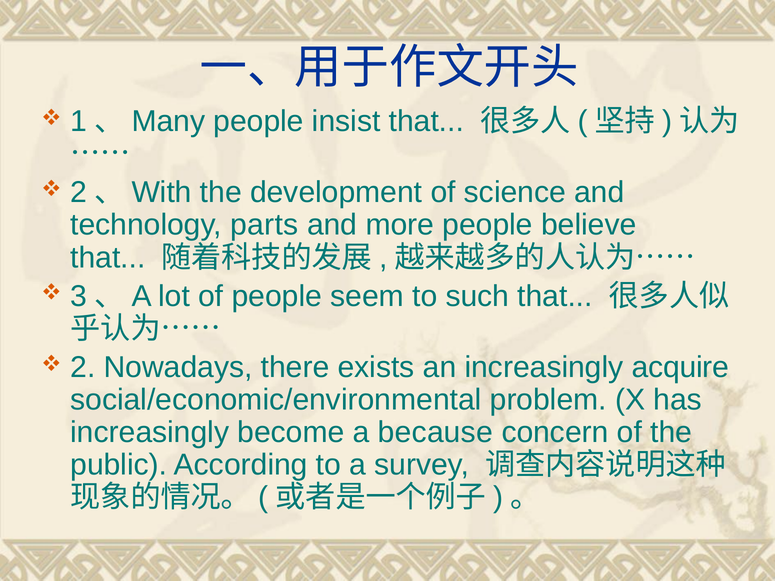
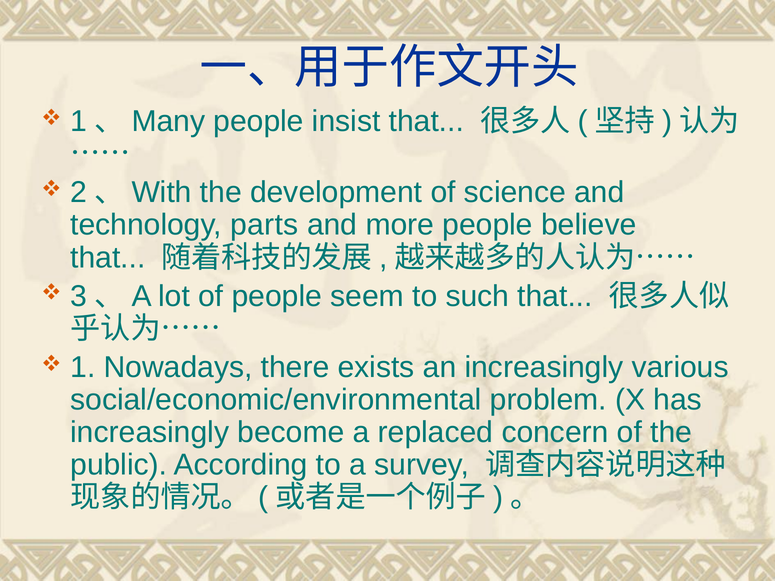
2 at (83, 367): 2 -> 1
acquire: acquire -> various
because: because -> replaced
